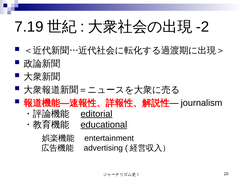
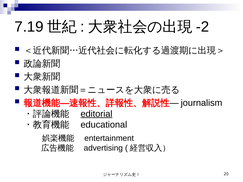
educational underline: present -> none
